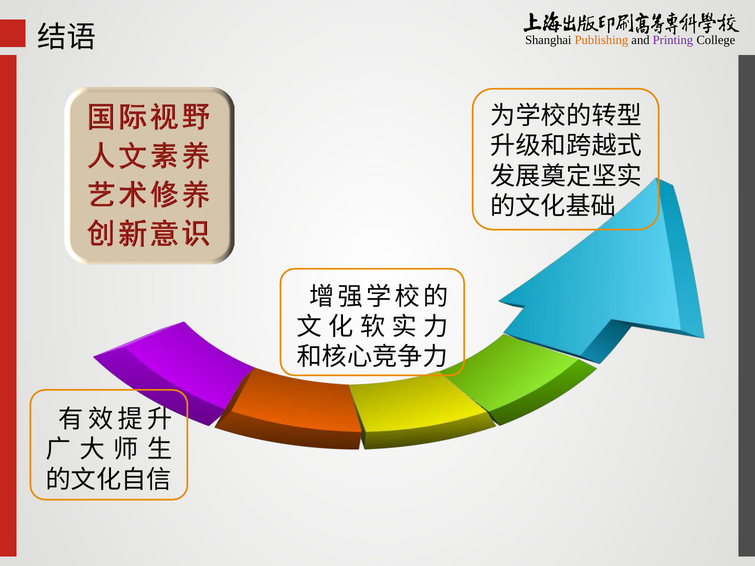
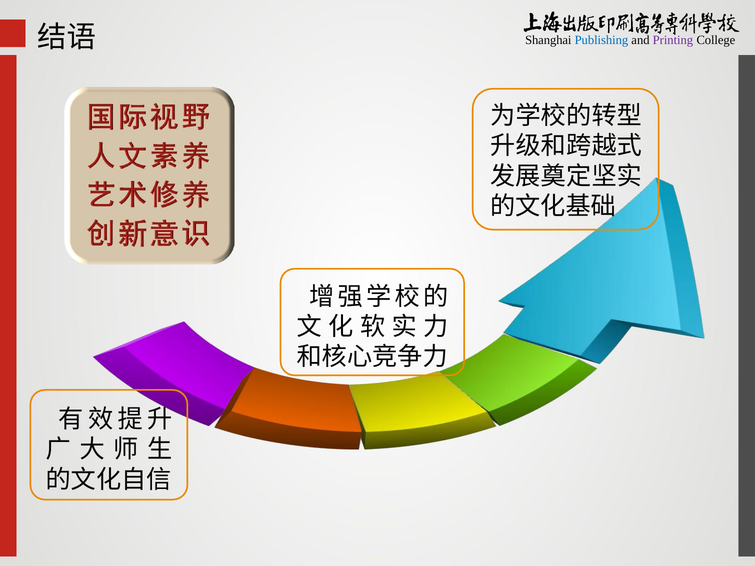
Publishing colour: orange -> blue
